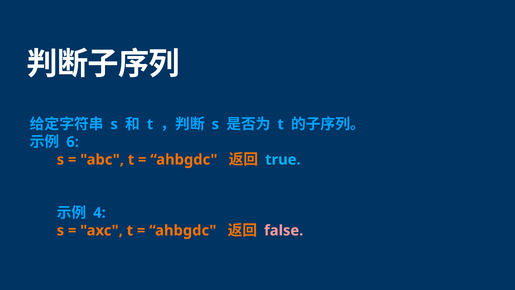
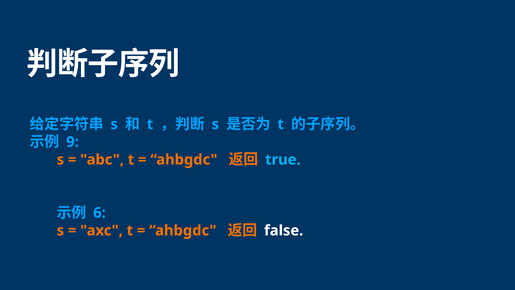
6: 6 -> 9
4: 4 -> 6
false colour: pink -> white
